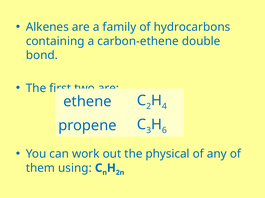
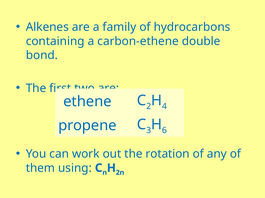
physical: physical -> rotation
